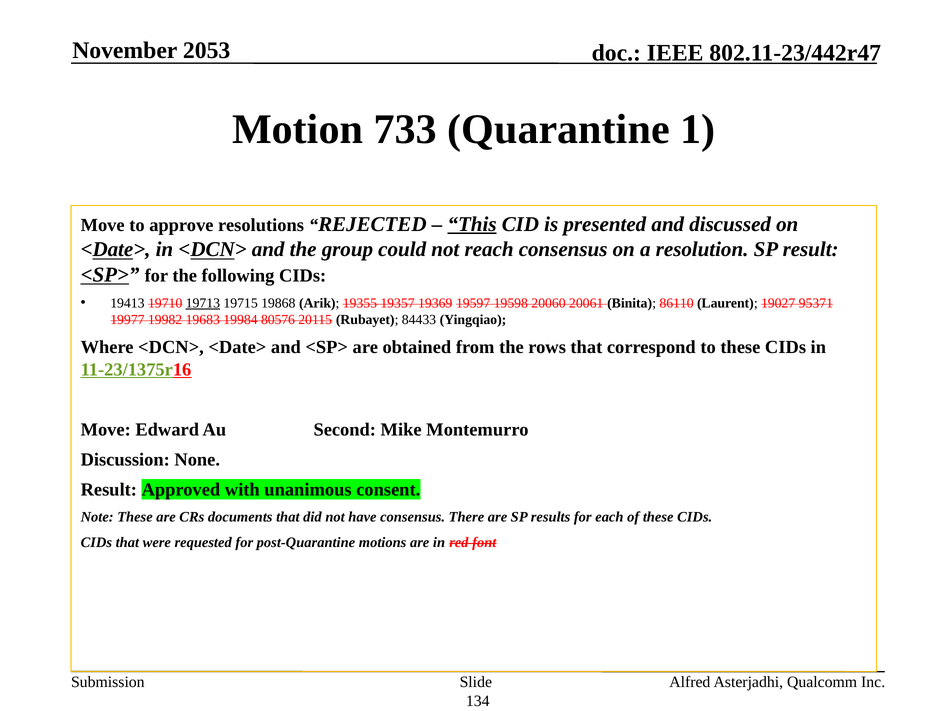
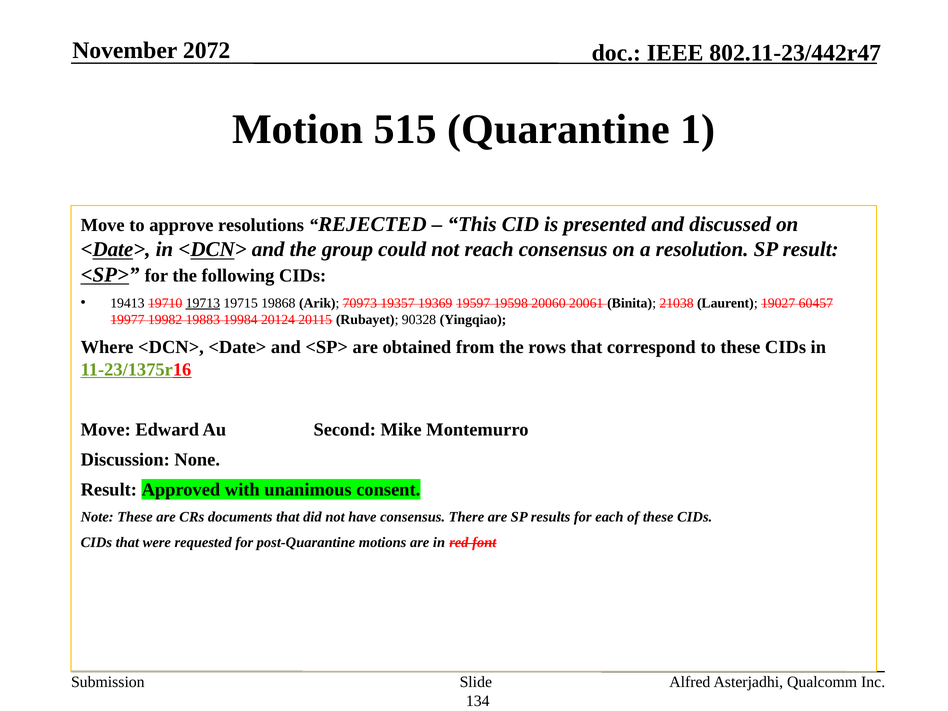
2053: 2053 -> 2072
733: 733 -> 515
This underline: present -> none
19355: 19355 -> 70973
86110: 86110 -> 21038
95371: 95371 -> 60457
19683: 19683 -> 19883
80576: 80576 -> 20124
84433: 84433 -> 90328
